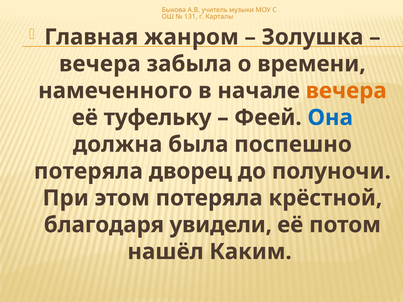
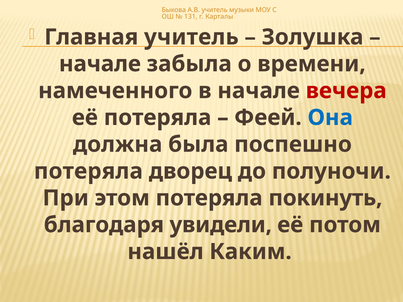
Главная жанром: жанром -> учитель
вечера at (100, 64): вечера -> начале
вечера at (346, 91) colour: orange -> red
её туфельку: туфельку -> потеряла
крёстной: крёстной -> покинуть
